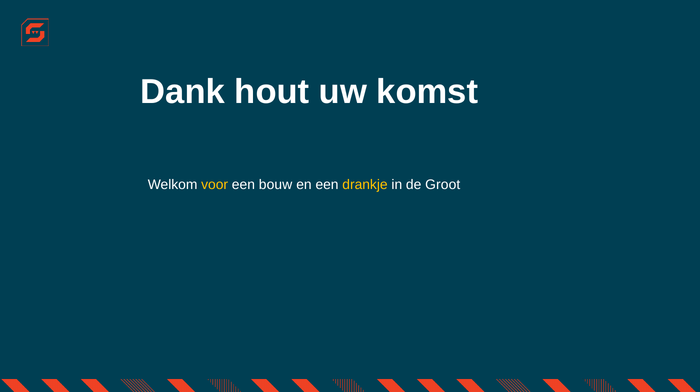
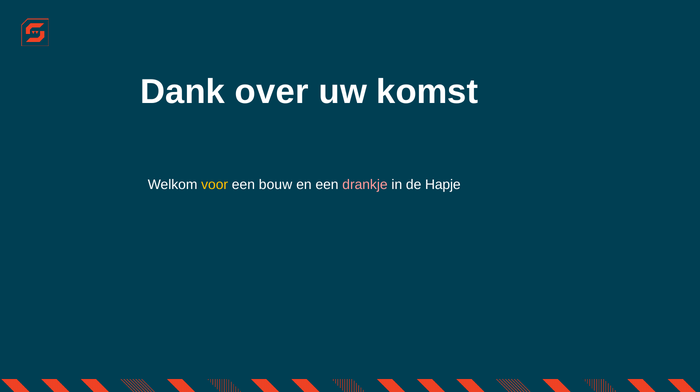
hout: hout -> over
drankje colour: yellow -> pink
Groot: Groot -> Hapje
